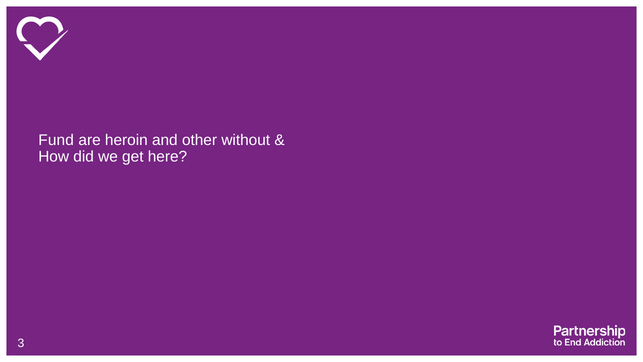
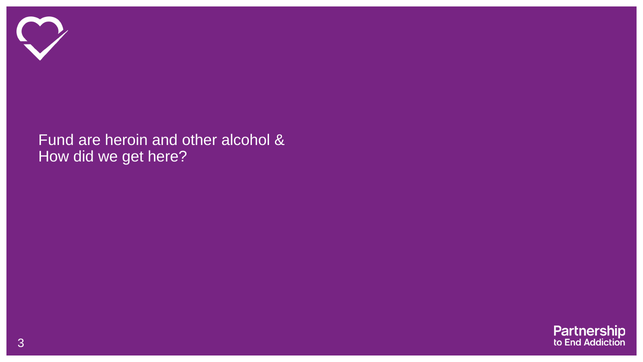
without: without -> alcohol
